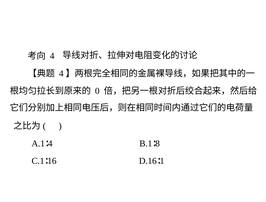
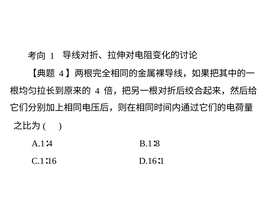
4 at (52, 56): 4 -> 1
0 at (97, 91): 0 -> 4
